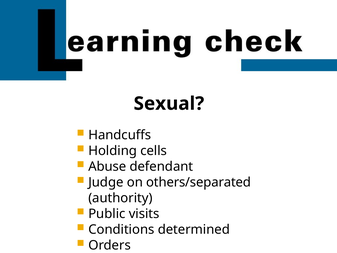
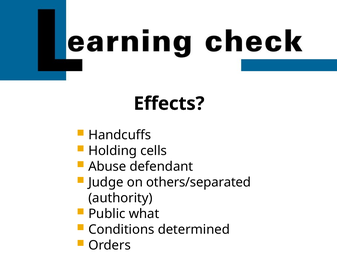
Sexual: Sexual -> Effects
visits: visits -> what
